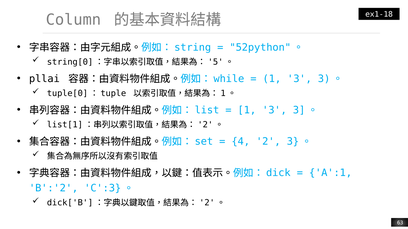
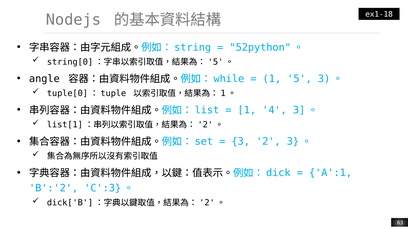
Column: Column -> Nodejs
pllai: pllai -> angle
3 at (299, 79): 3 -> 5
3 at (274, 110): 3 -> 4
4 at (241, 142): 4 -> 3
